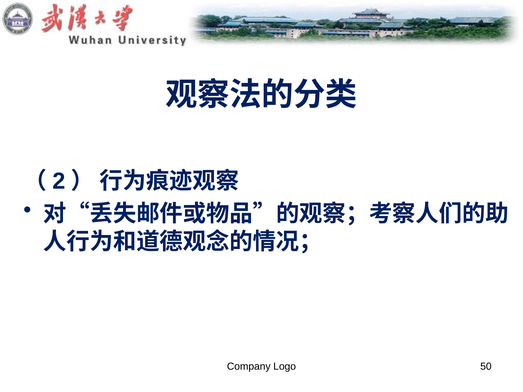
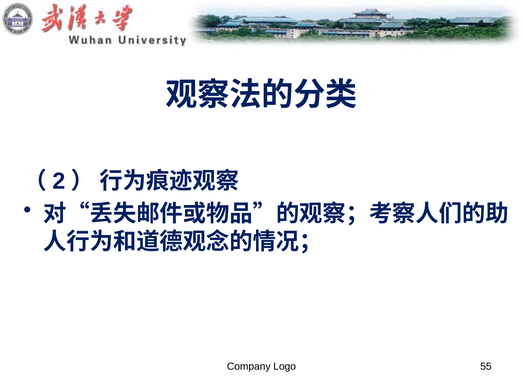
50: 50 -> 55
